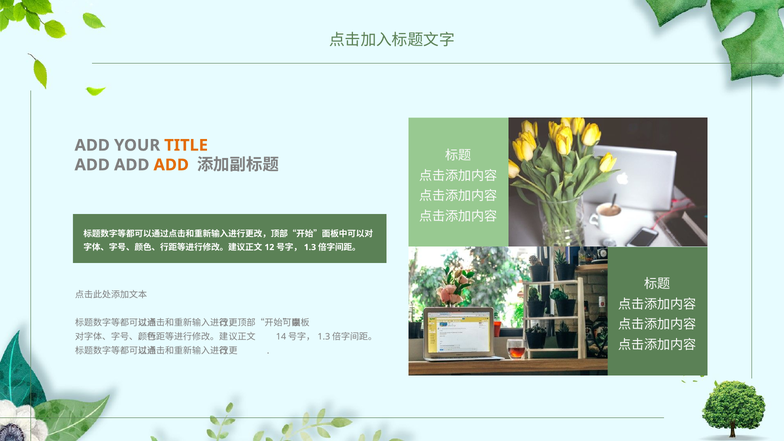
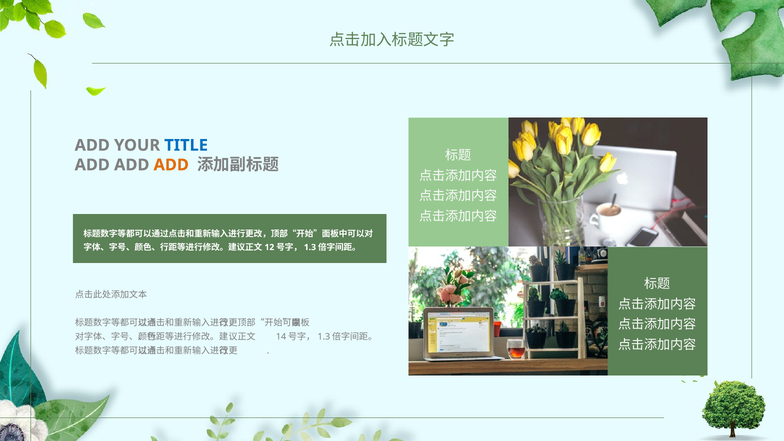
TITLE colour: orange -> blue
